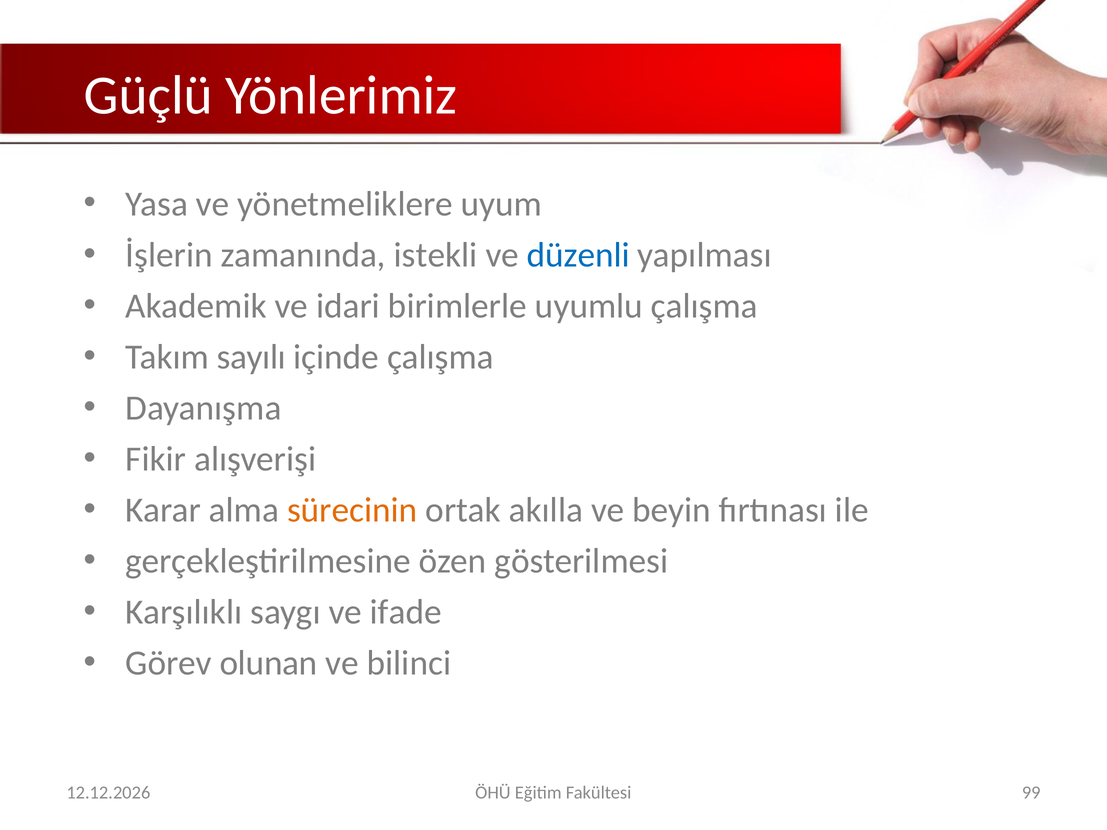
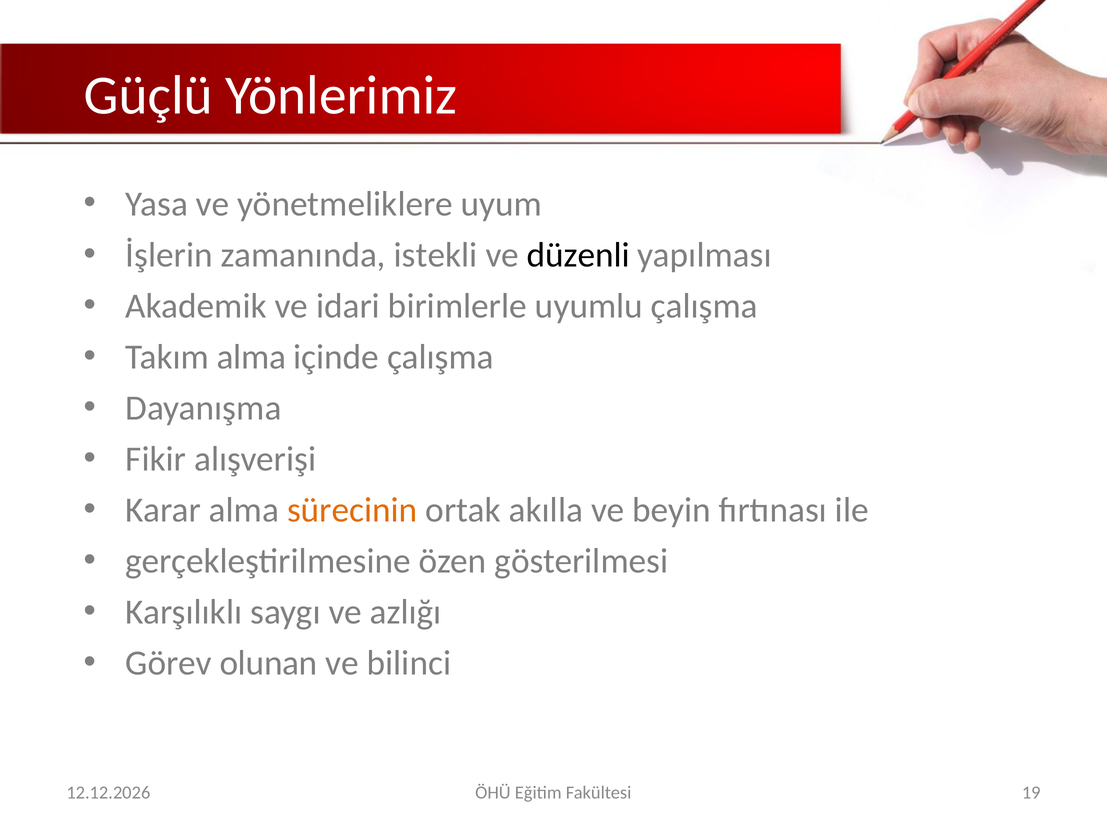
düzenli colour: blue -> black
Takım sayılı: sayılı -> alma
ifade: ifade -> azlığı
99: 99 -> 19
